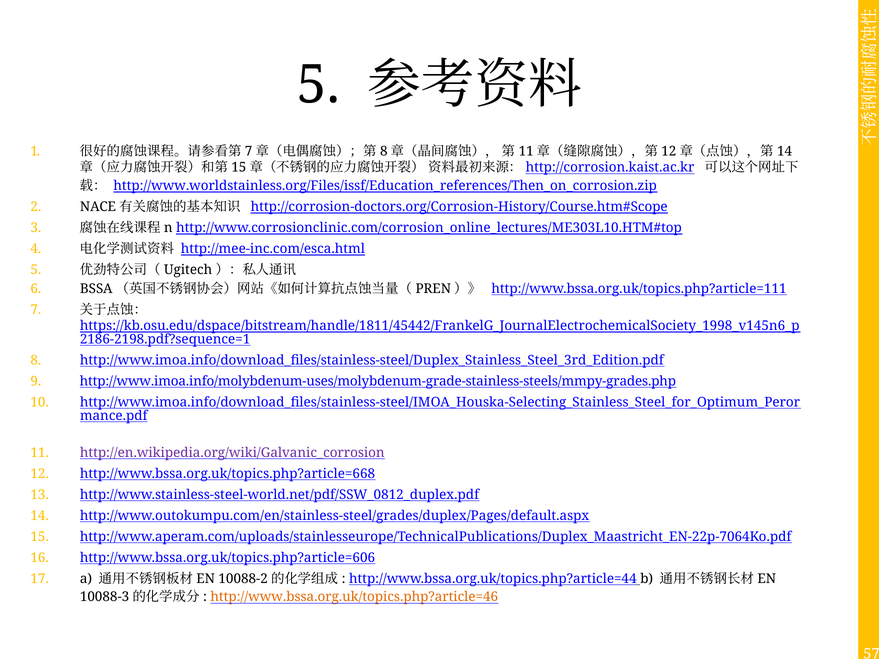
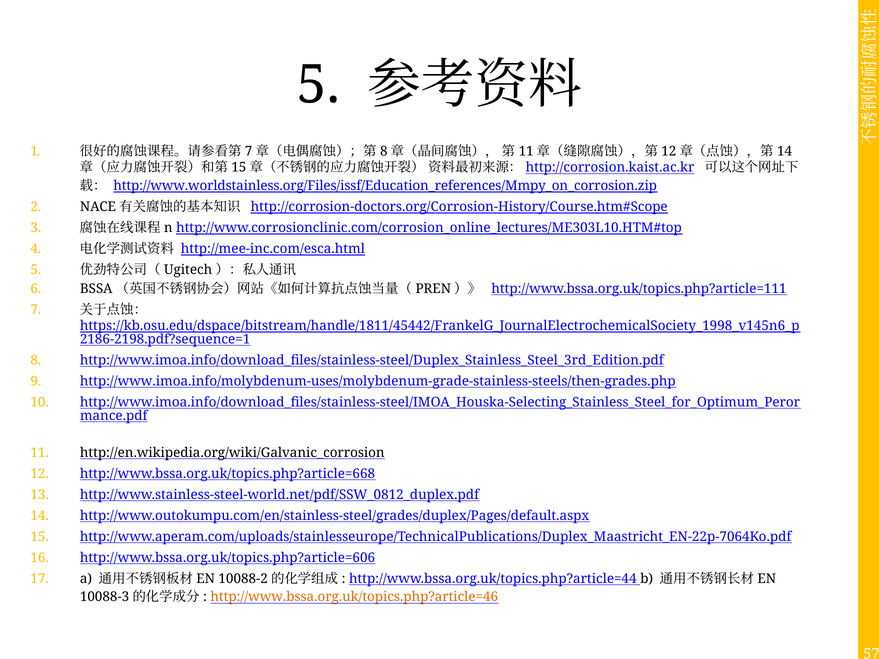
http://www.worldstainless.org/Files/issf/Education_references/Then_on_corrosion.zip: http://www.worldstainless.org/Files/issf/Education_references/Then_on_corrosion.zip -> http://www.worldstainless.org/Files/issf/Education_references/Mmpy_on_corrosion.zip
http://www.imoa.info/molybdenum-uses/molybdenum-grade-stainless-steels/mmpy-grades.php: http://www.imoa.info/molybdenum-uses/molybdenum-grade-stainless-steels/mmpy-grades.php -> http://www.imoa.info/molybdenum-uses/molybdenum-grade-stainless-steels/then-grades.php
http://en.wikipedia.org/wiki/Galvanic_corrosion colour: purple -> black
